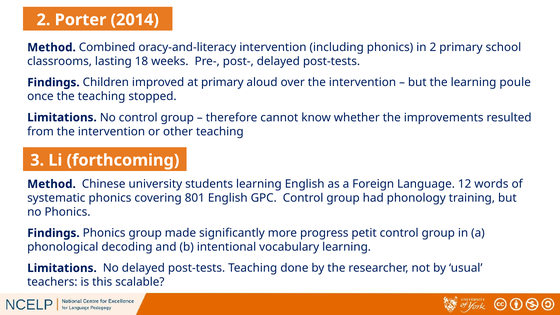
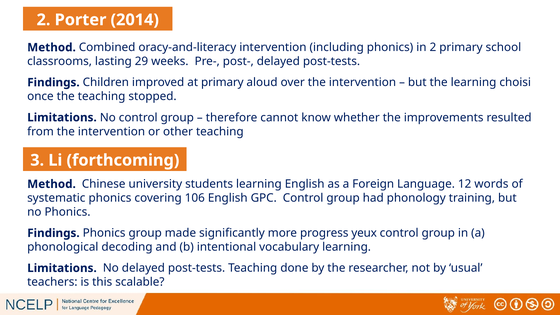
18: 18 -> 29
poule: poule -> choisi
801: 801 -> 106
petit: petit -> yeux
